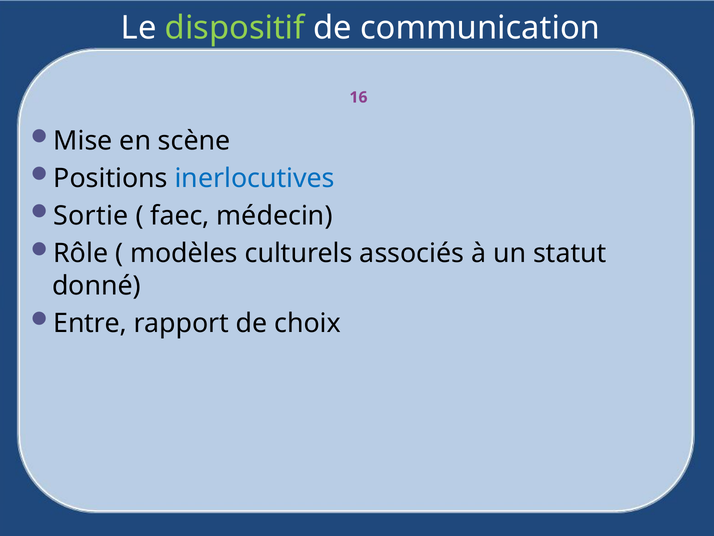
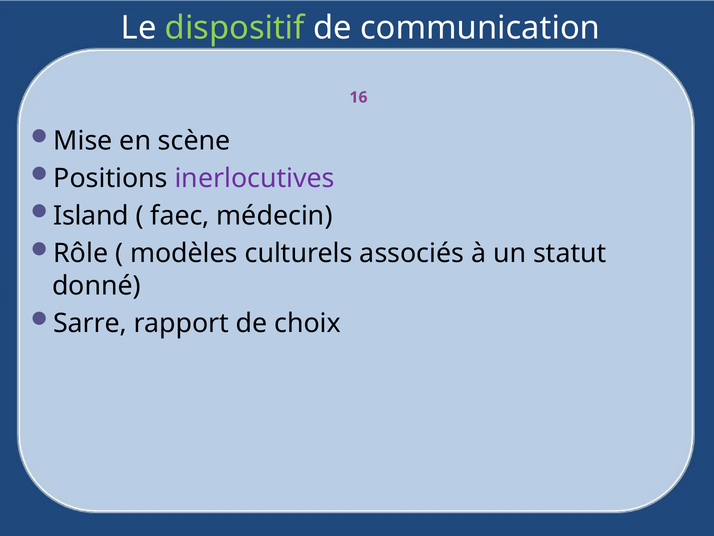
inerlocutives colour: blue -> purple
Sortie: Sortie -> Island
Entre: Entre -> Sarre
